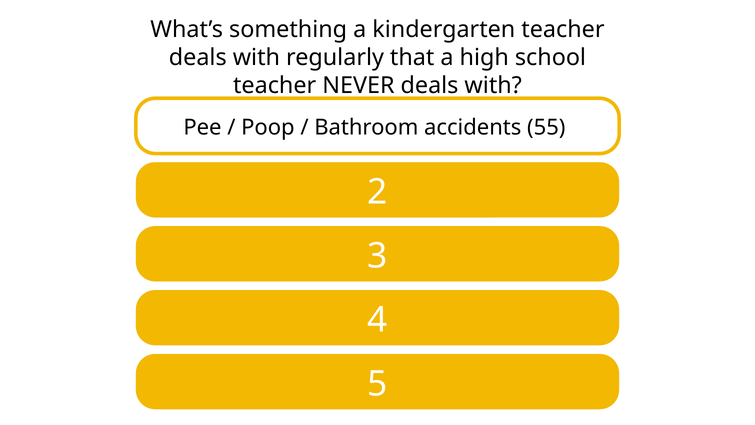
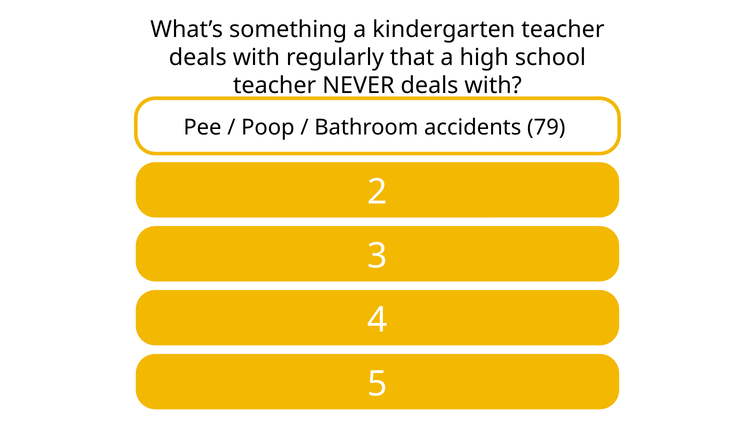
55: 55 -> 79
